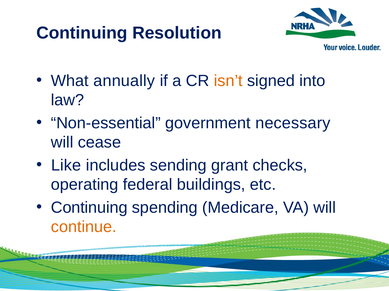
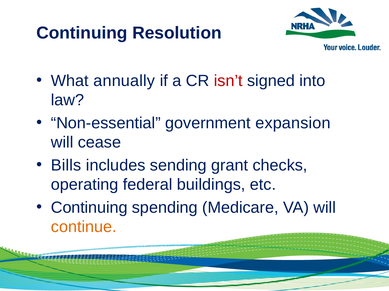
isn’t colour: orange -> red
necessary: necessary -> expansion
Like: Like -> Bills
